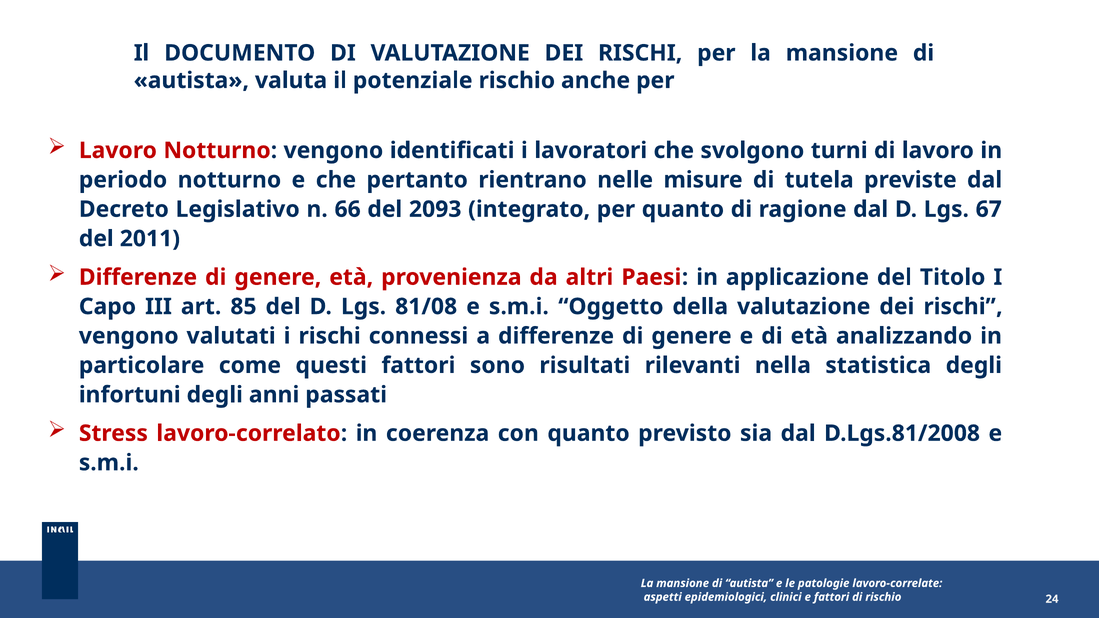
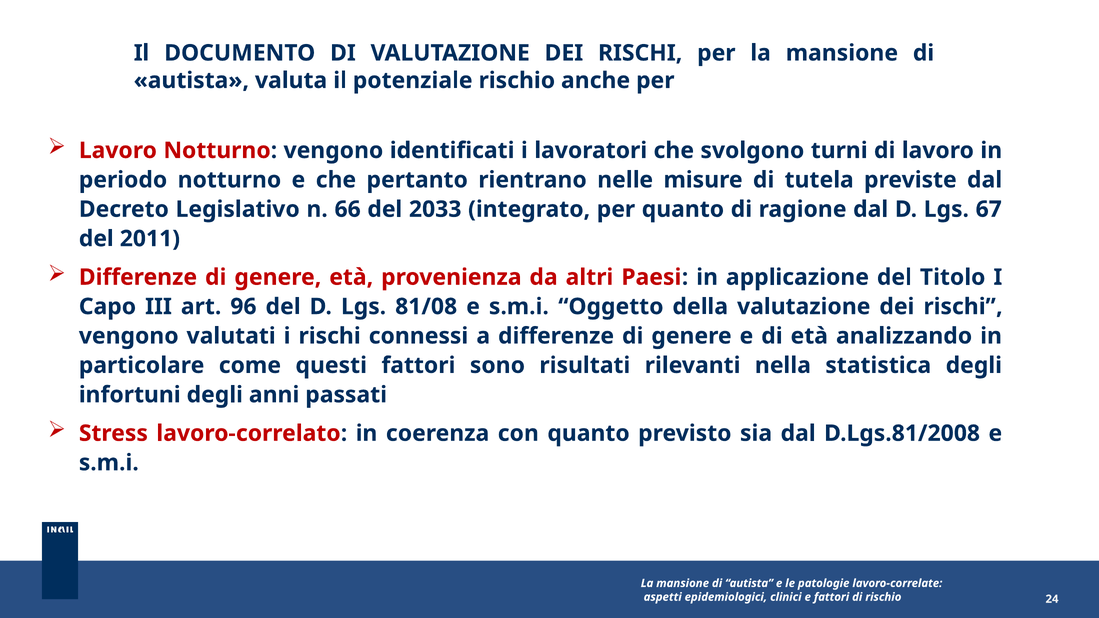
2093: 2093 -> 2033
85: 85 -> 96
